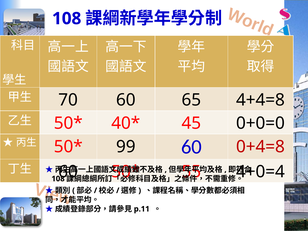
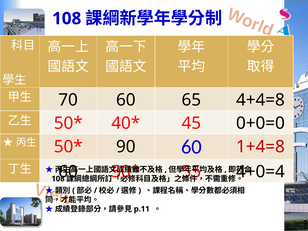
99: 99 -> 90
0+4=8: 0+4=8 -> 1+4=8
